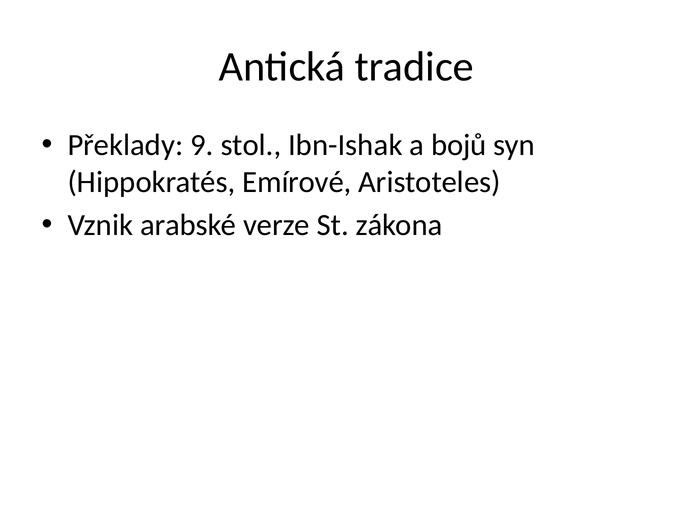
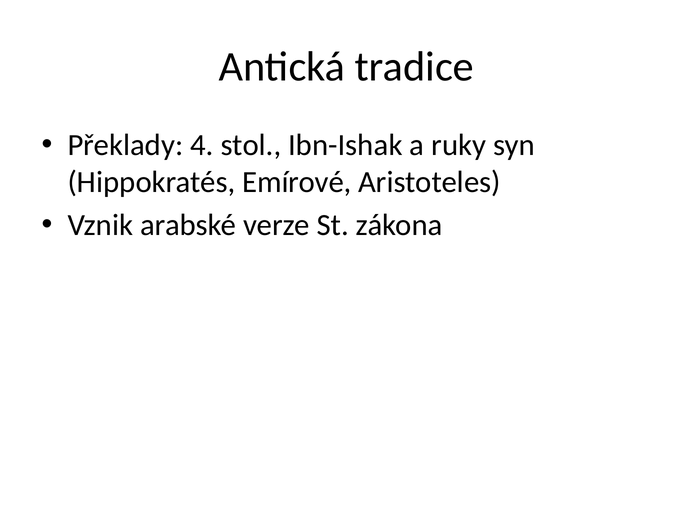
9: 9 -> 4
bojů: bojů -> ruky
